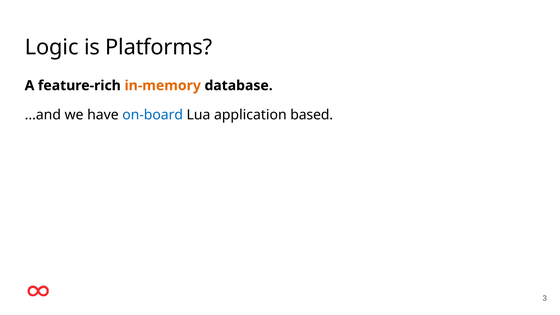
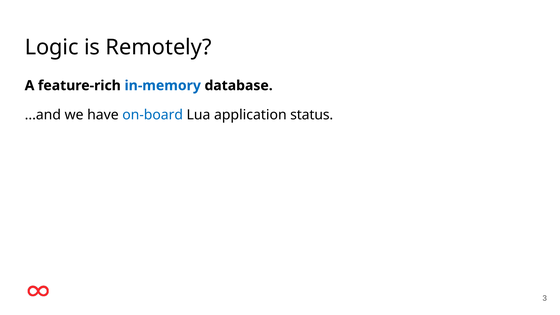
Platforms: Platforms -> Remotely
in-memory colour: orange -> blue
based: based -> status
